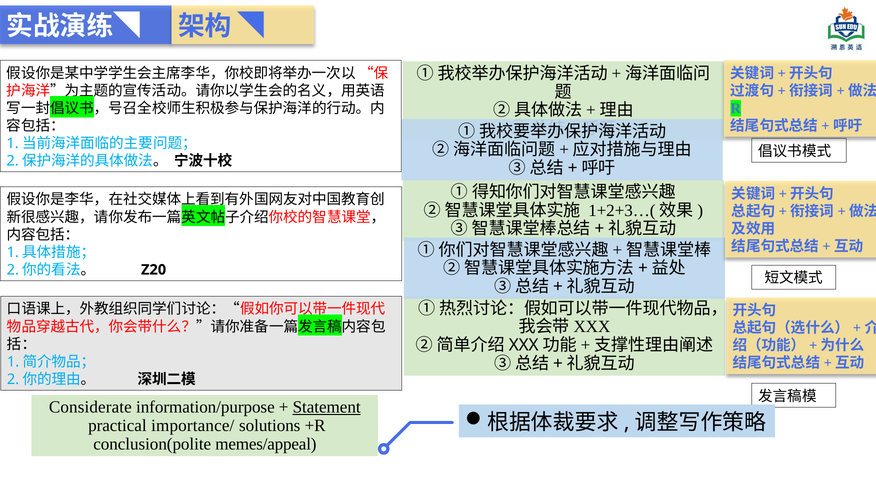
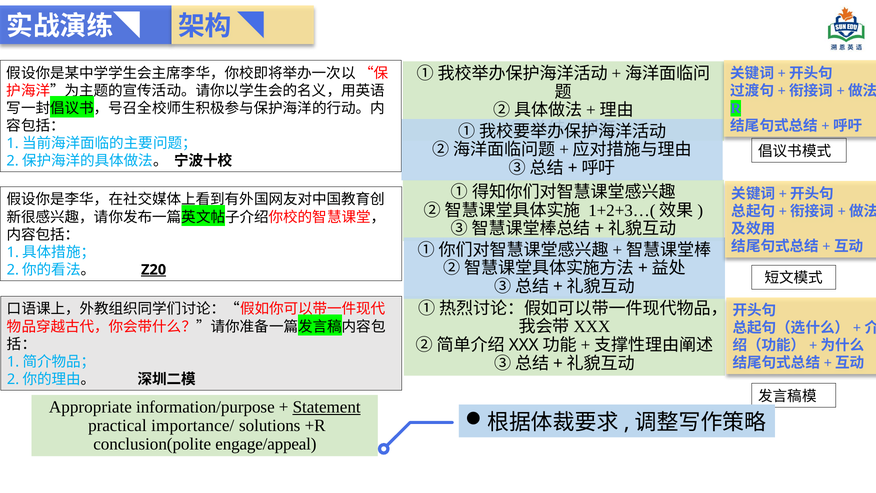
Z20 underline: none -> present
Considerate: Considerate -> Appropriate
memes/appeal: memes/appeal -> engage/appeal
